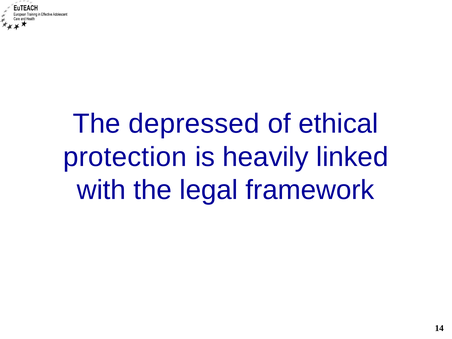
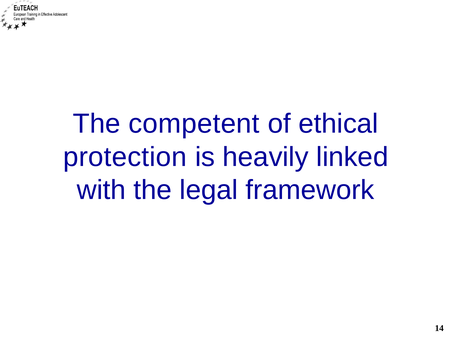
depressed: depressed -> competent
